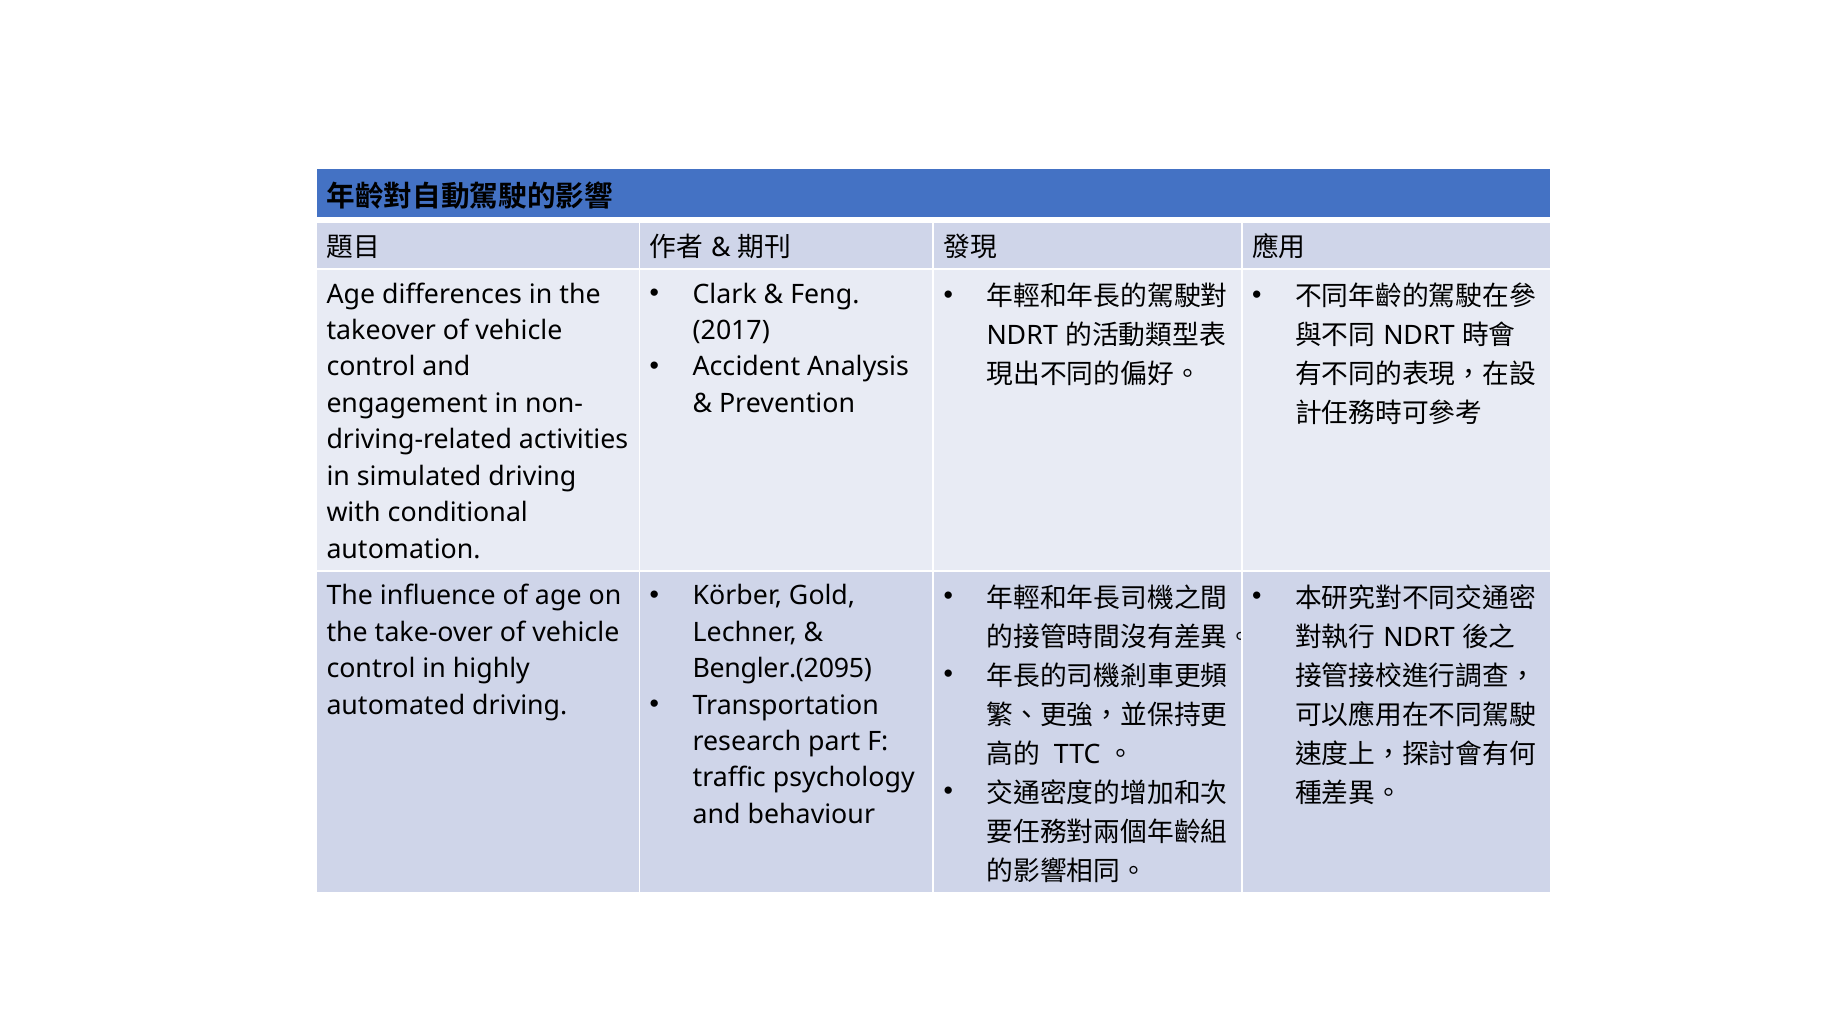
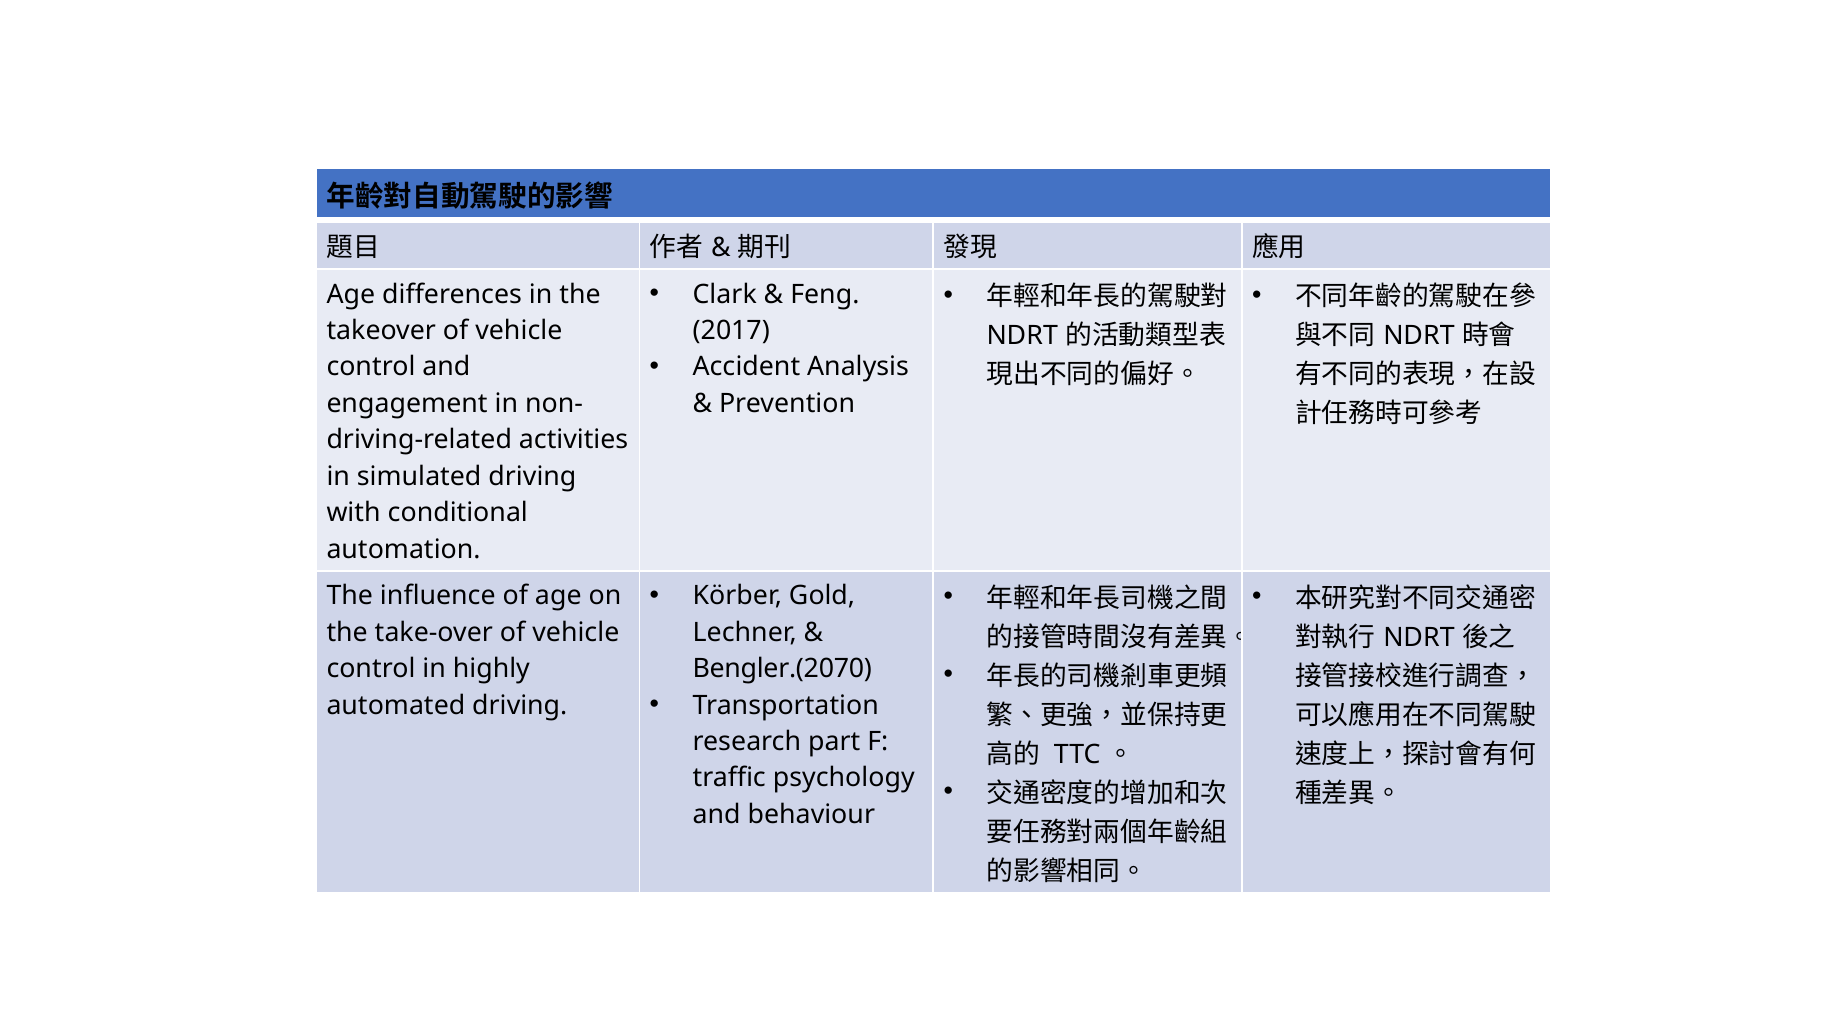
Bengler.(2095: Bengler.(2095 -> Bengler.(2070
